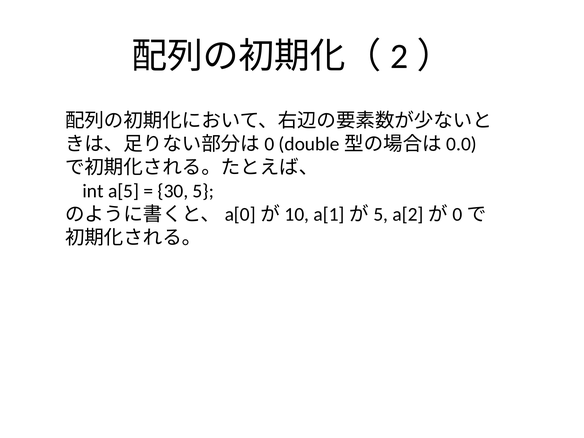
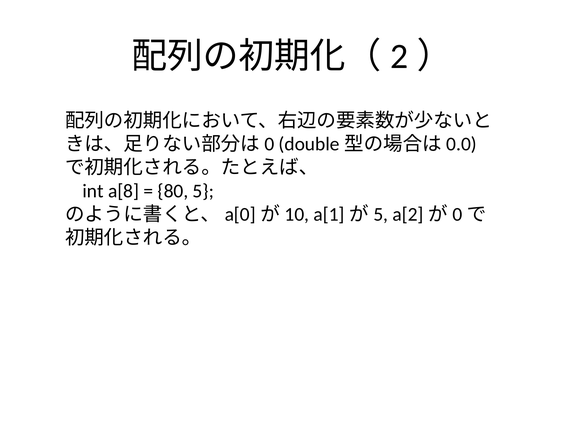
a[5: a[5 -> a[8
30: 30 -> 80
